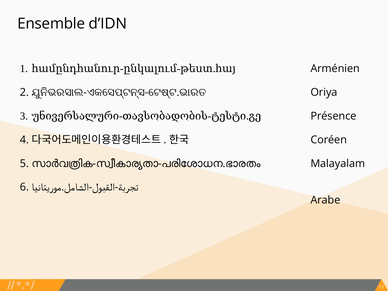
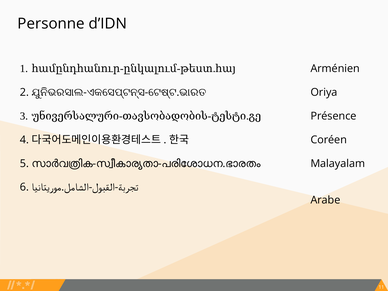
Ensemble: Ensemble -> Personne
